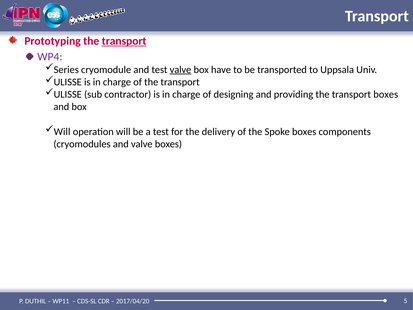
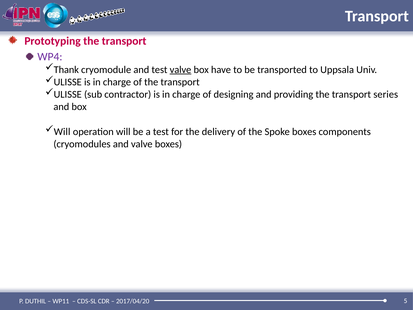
transport at (124, 41) underline: present -> none
Series: Series -> Thank
transport boxes: boxes -> series
